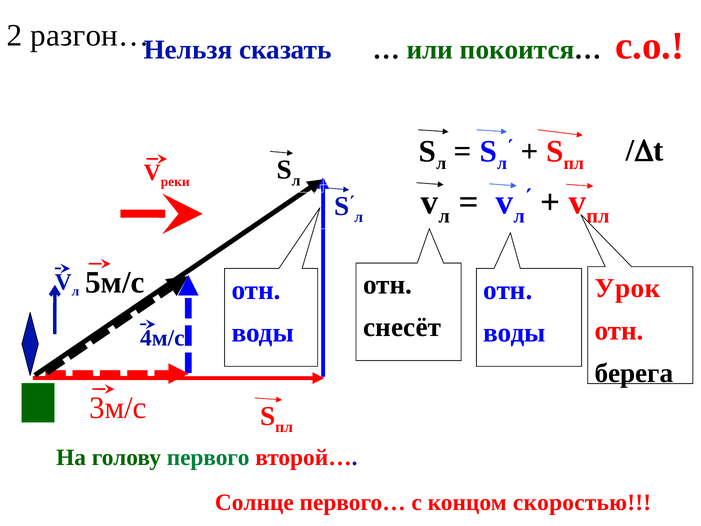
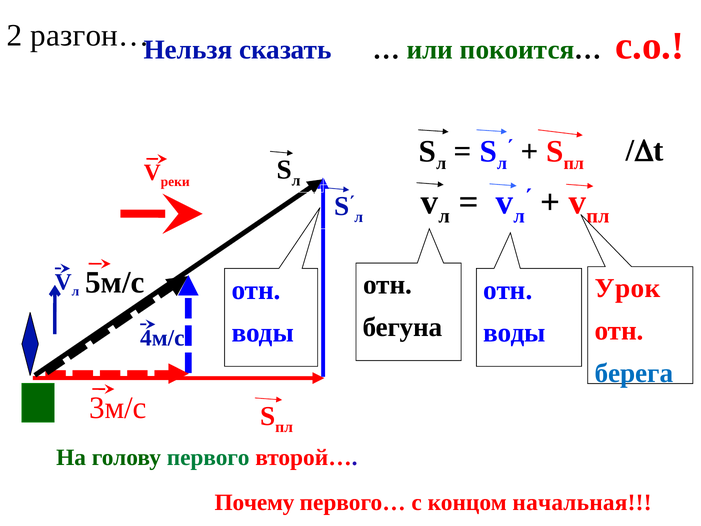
снесёт: снесёт -> бегуна
берега colour: black -> blue
Солнце: Солнце -> Почему
скоростью: скоростью -> начальная
